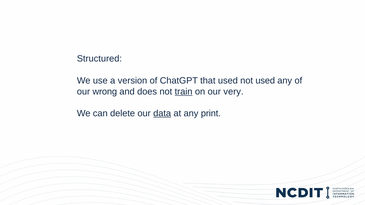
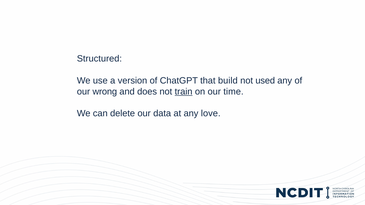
that used: used -> build
very: very -> time
data underline: present -> none
print: print -> love
